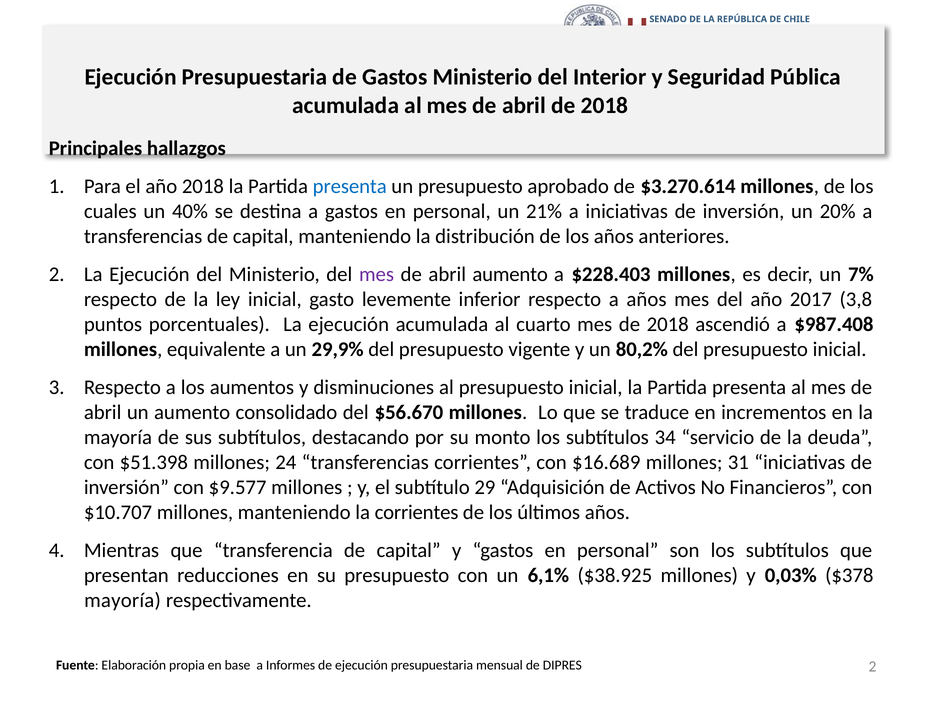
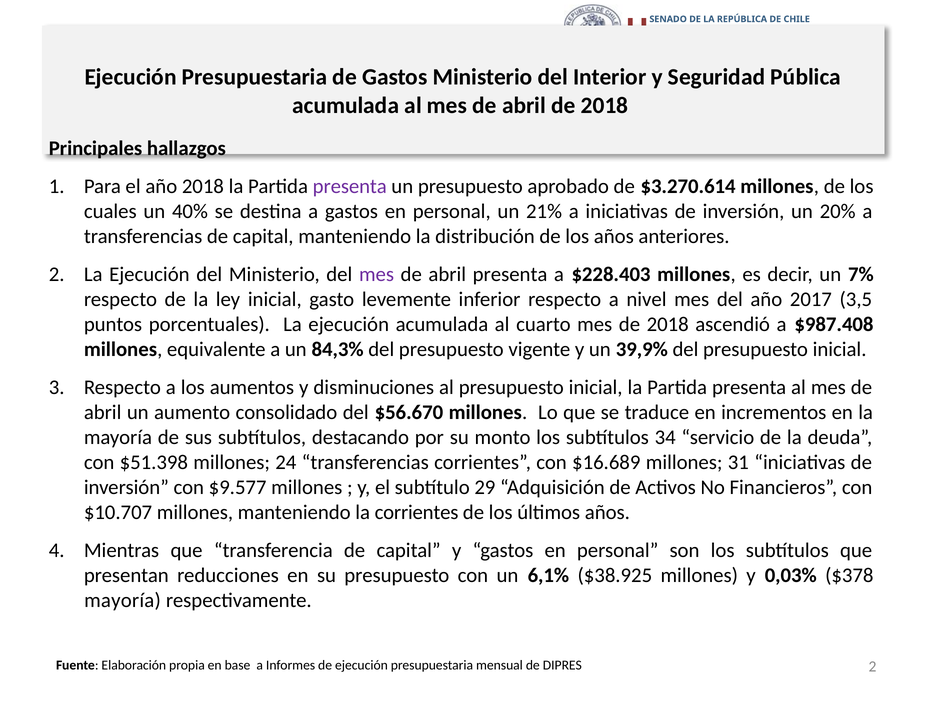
presenta at (350, 186) colour: blue -> purple
abril aumento: aumento -> presenta
a años: años -> nivel
3,8: 3,8 -> 3,5
29,9%: 29,9% -> 84,3%
80,2%: 80,2% -> 39,9%
